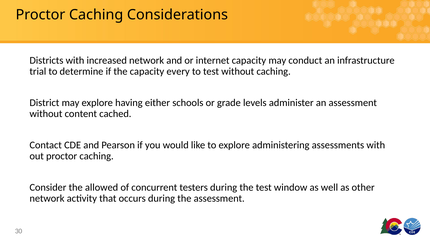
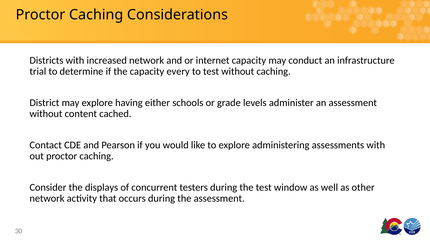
allowed: allowed -> displays
